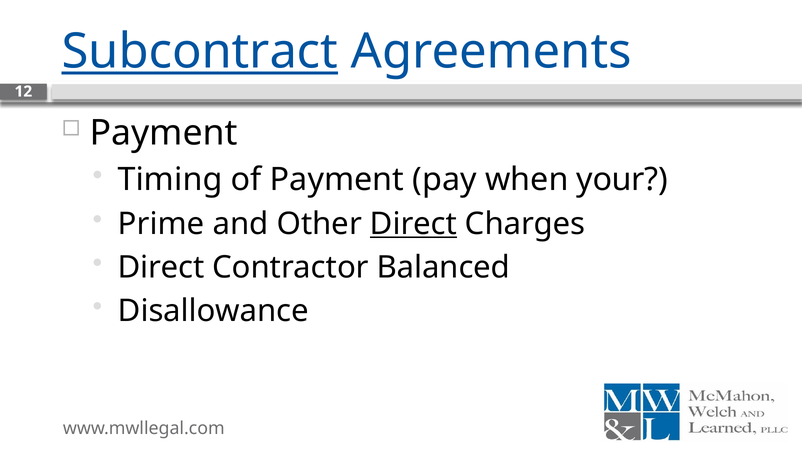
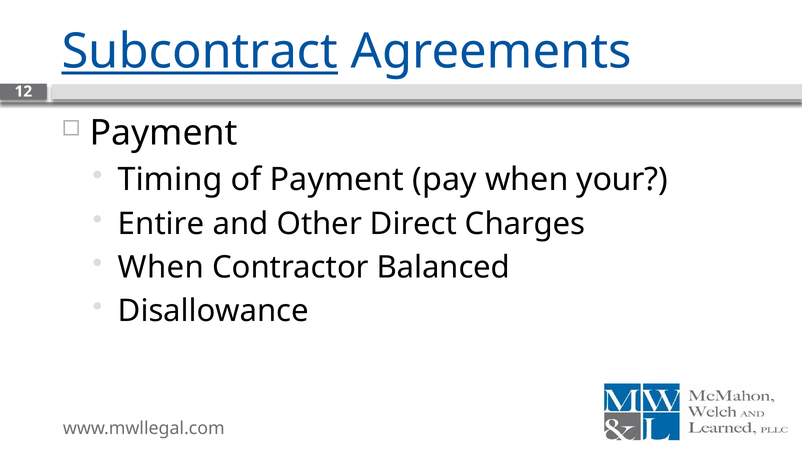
Prime: Prime -> Entire
Direct at (413, 224) underline: present -> none
Direct at (161, 267): Direct -> When
